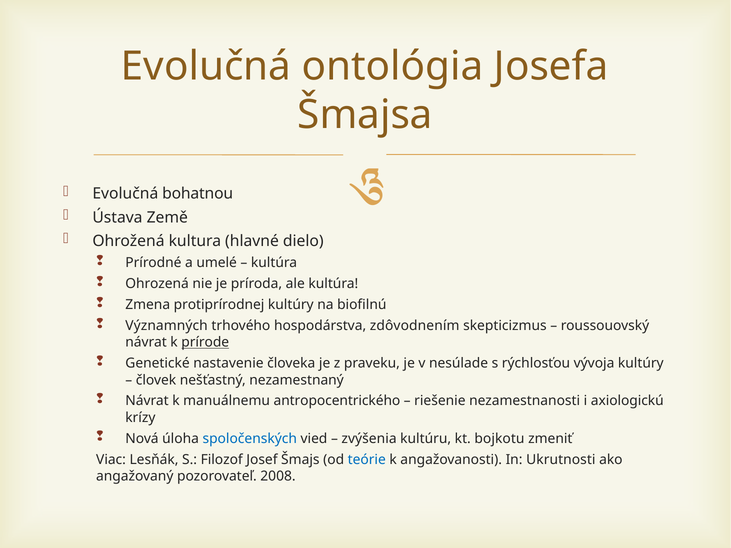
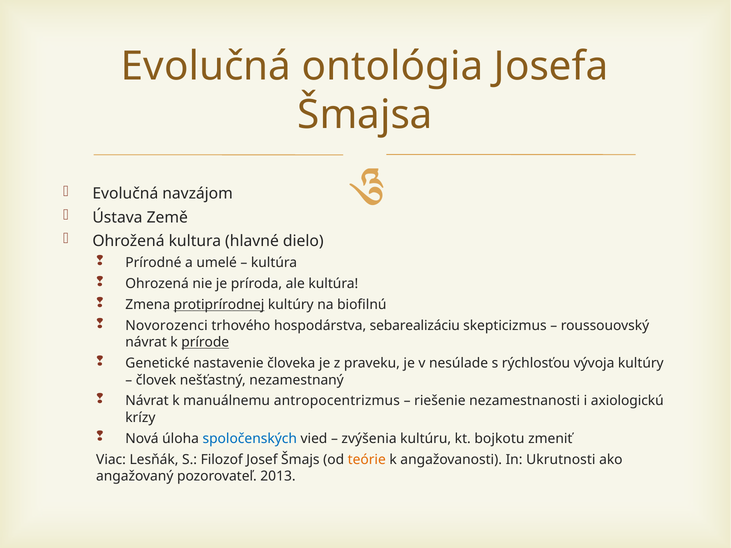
bohatnou: bohatnou -> navzájom
protiprírodnej underline: none -> present
Významných: Významných -> Novorozenci
zdôvodnením: zdôvodnením -> sebarealizáciu
antropocentrického: antropocentrického -> antropocentrizmus
teórie colour: blue -> orange
2008: 2008 -> 2013
